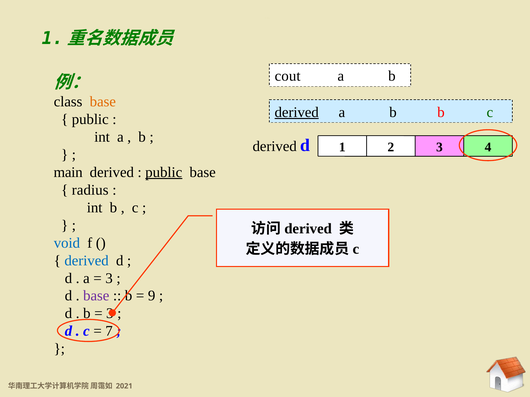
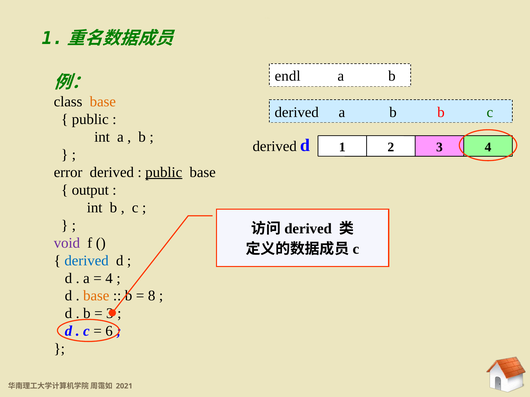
cout: cout -> endl
derived at (297, 112) underline: present -> none
main: main -> error
radius: radius -> output
void colour: blue -> purple
3 at (109, 279): 3 -> 4
base at (96, 296) colour: purple -> orange
9: 9 -> 8
7: 7 -> 6
